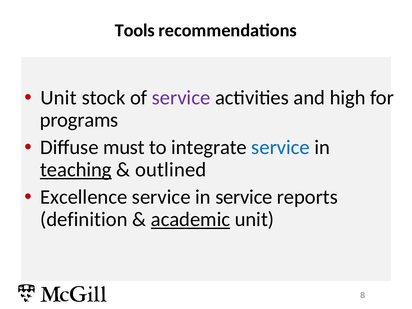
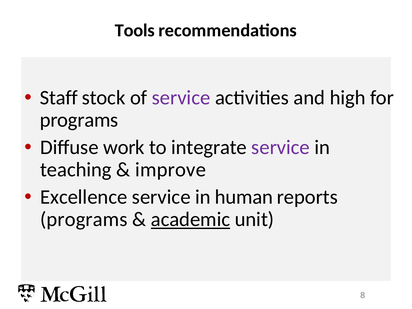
Unit at (59, 98): Unit -> Staff
must: must -> work
service at (281, 148) colour: blue -> purple
teaching underline: present -> none
outlined: outlined -> improve
in service: service -> human
definition at (84, 219): definition -> programs
